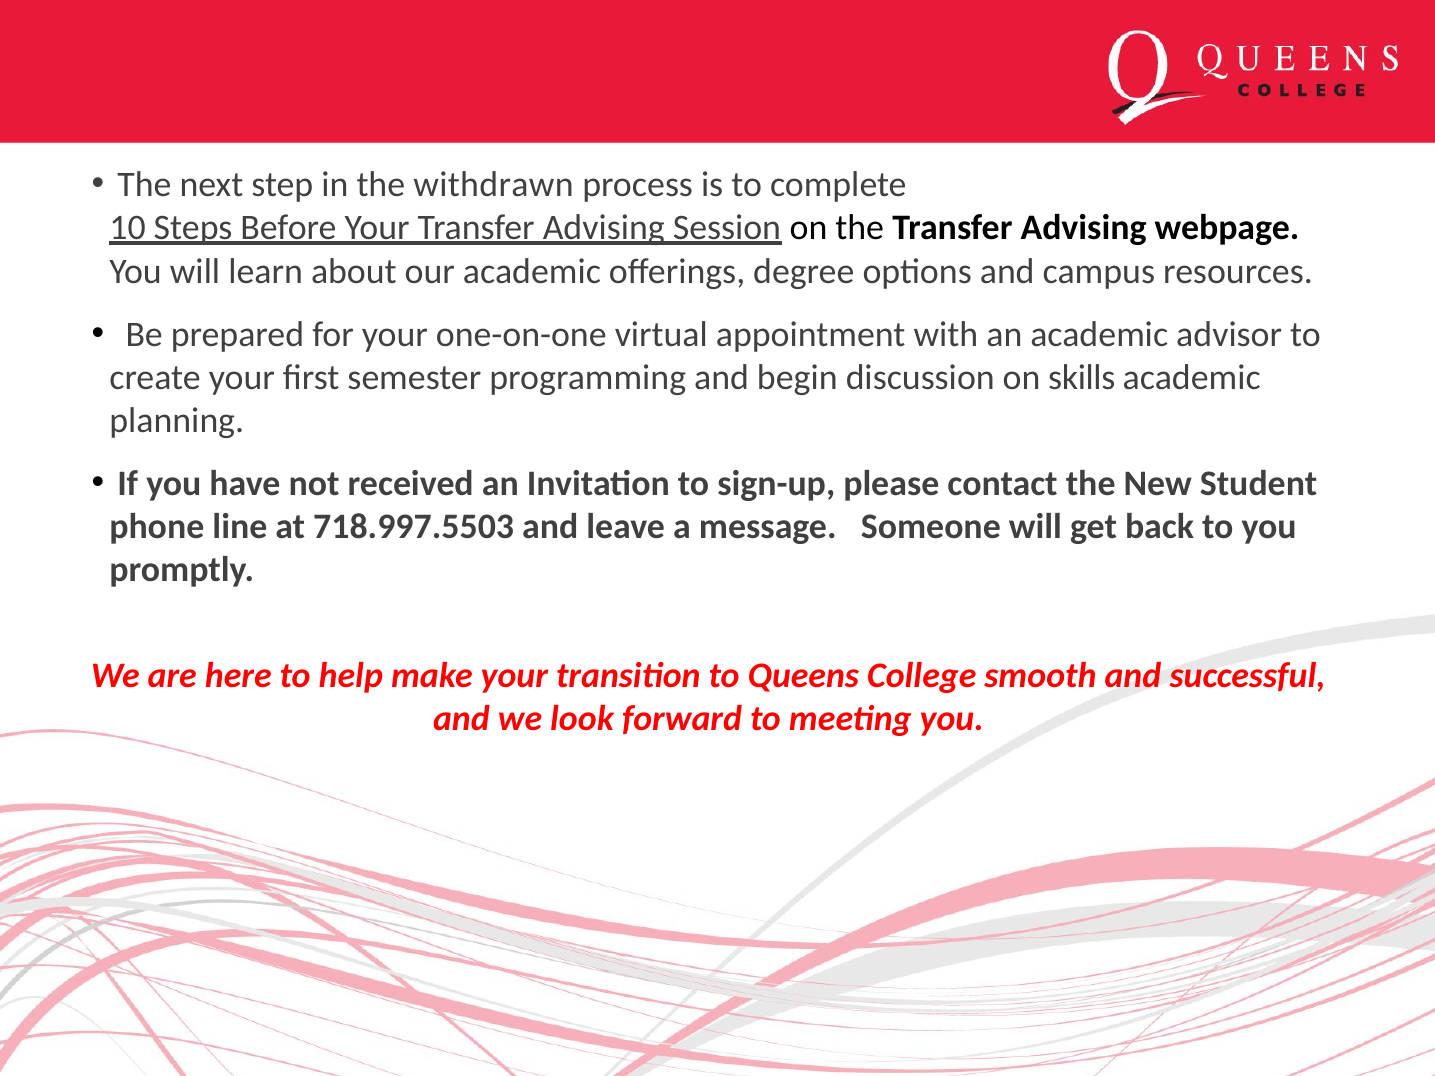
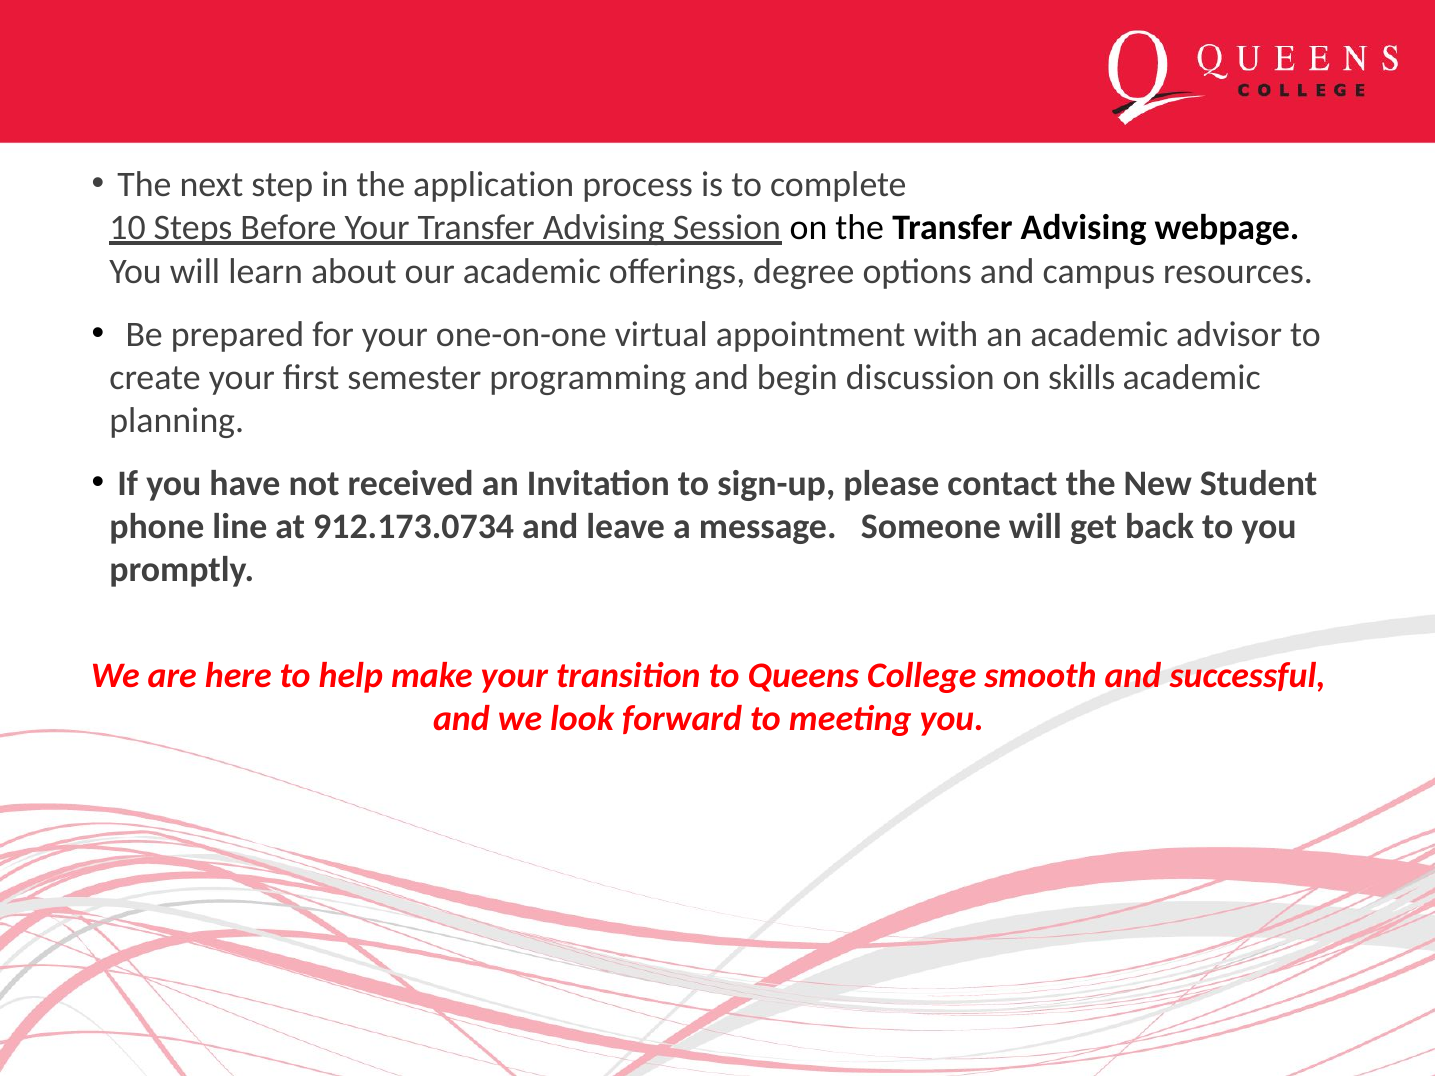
withdrawn: withdrawn -> application
718.997.5503: 718.997.5503 -> 912.173.0734
